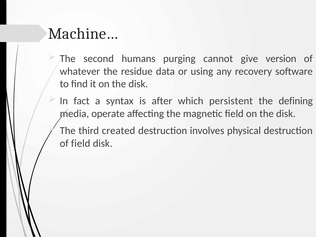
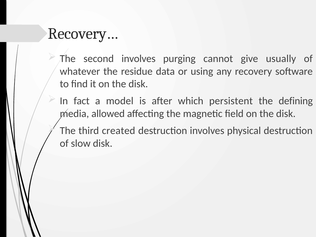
Machine…: Machine… -> Recovery…
second humans: humans -> involves
version: version -> usually
syntax: syntax -> model
operate: operate -> allowed
of field: field -> slow
